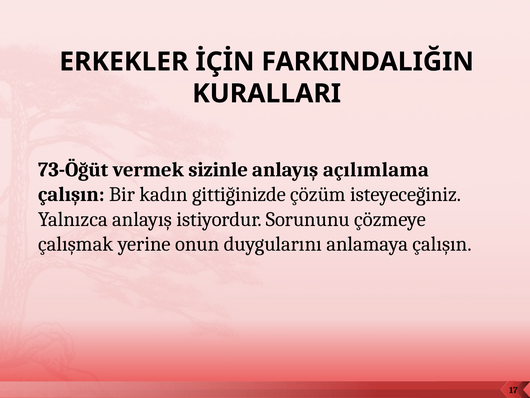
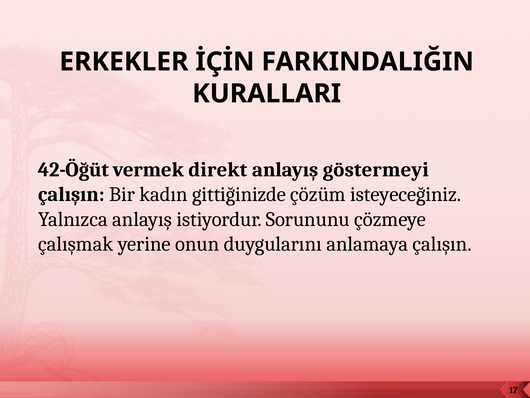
73-Öğüt: 73-Öğüt -> 42-Öğüt
sizinle: sizinle -> direkt
açılımlama: açılımlama -> göstermeyi
